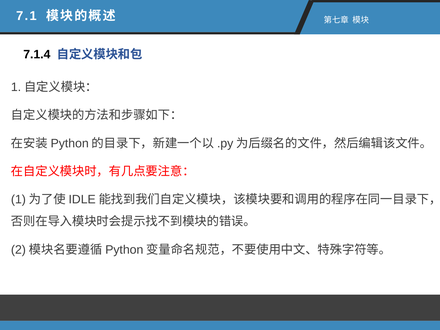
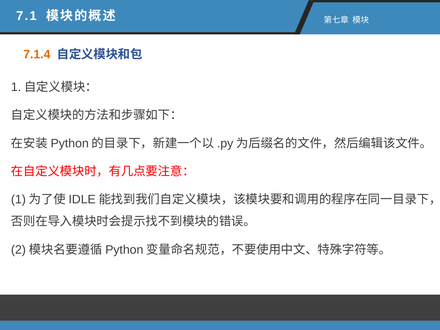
7.1.4 colour: black -> orange
